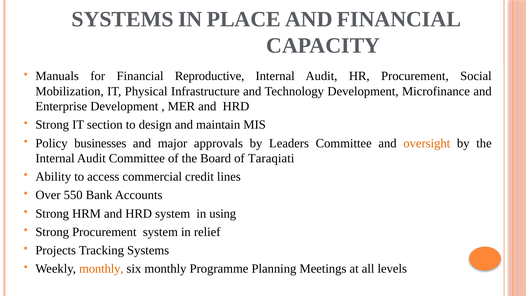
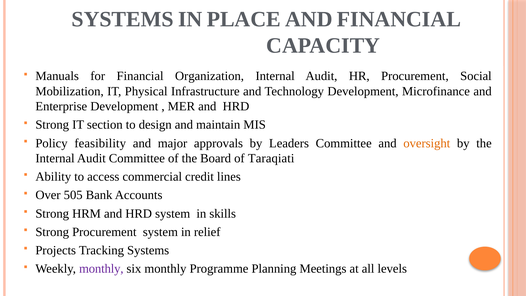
Reproductive: Reproductive -> Organization
businesses: businesses -> feasibility
550: 550 -> 505
using: using -> skills
monthly at (101, 269) colour: orange -> purple
